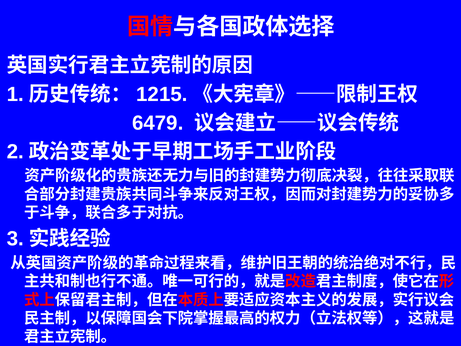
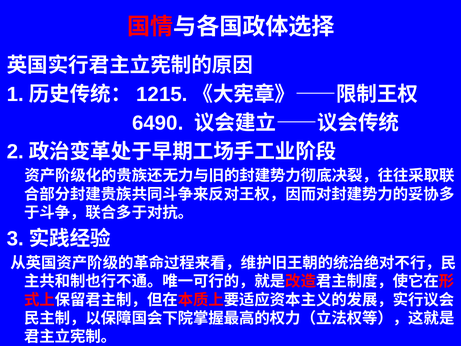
6479: 6479 -> 6490
